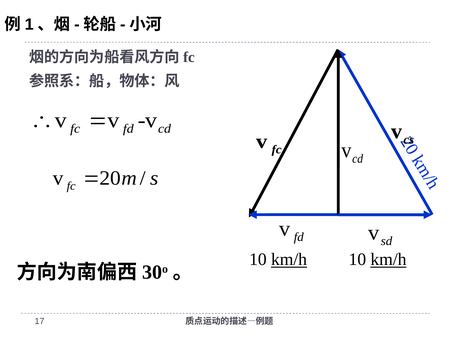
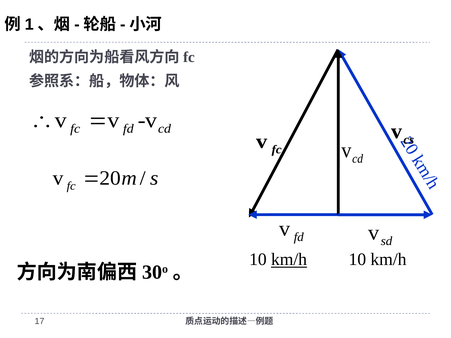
km/h at (388, 260) underline: present -> none
